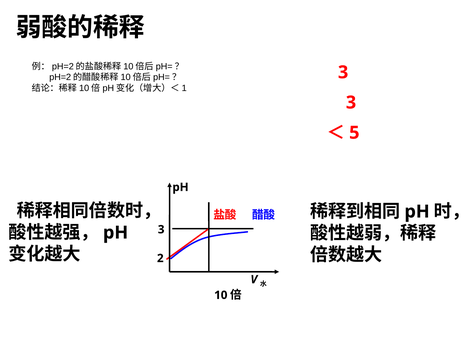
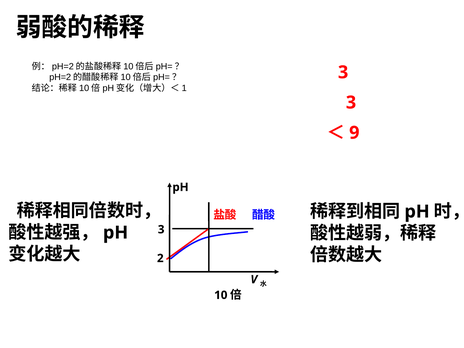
5: 5 -> 9
